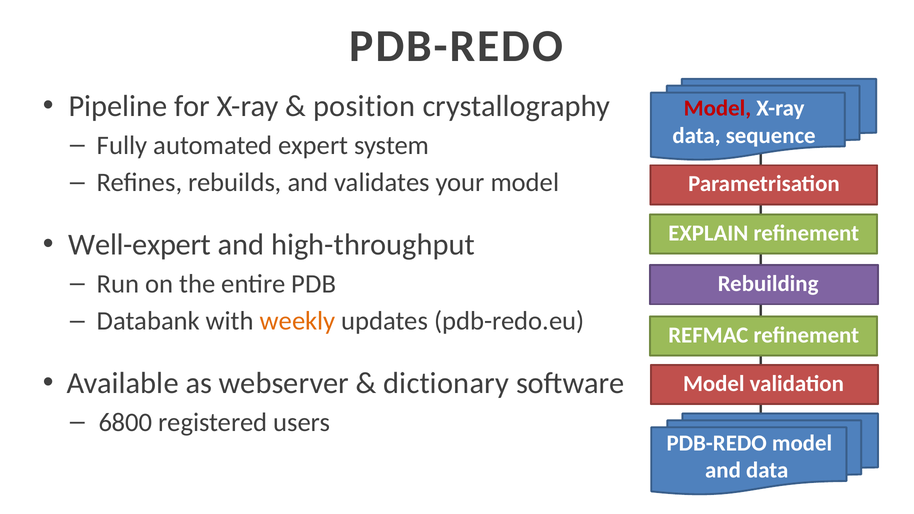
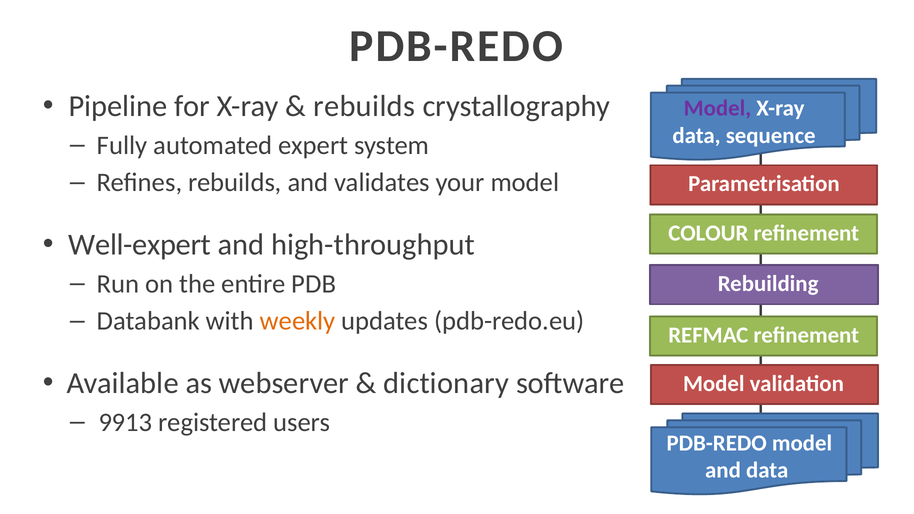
position at (364, 106): position -> rebuilds
Model at (717, 108) colour: red -> purple
EXPLAIN: EXPLAIN -> COLOUR
6800: 6800 -> 9913
